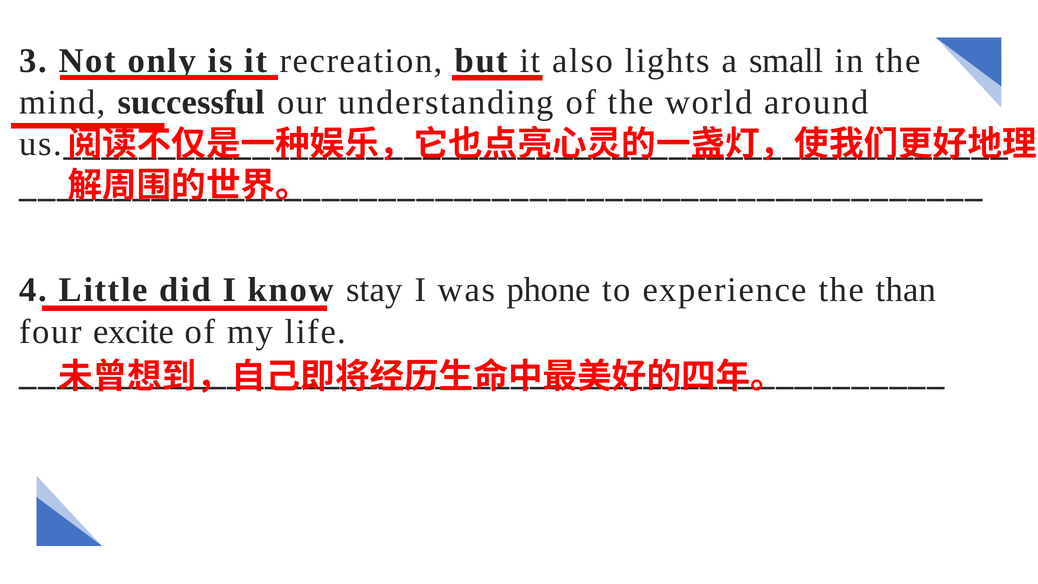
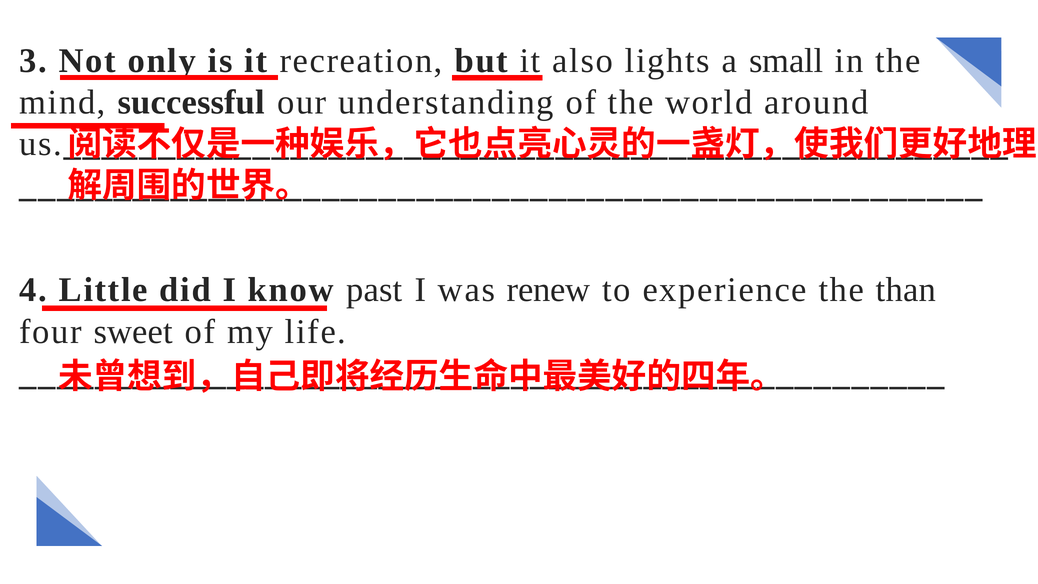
stay: stay -> past
phone: phone -> renew
excite: excite -> sweet
